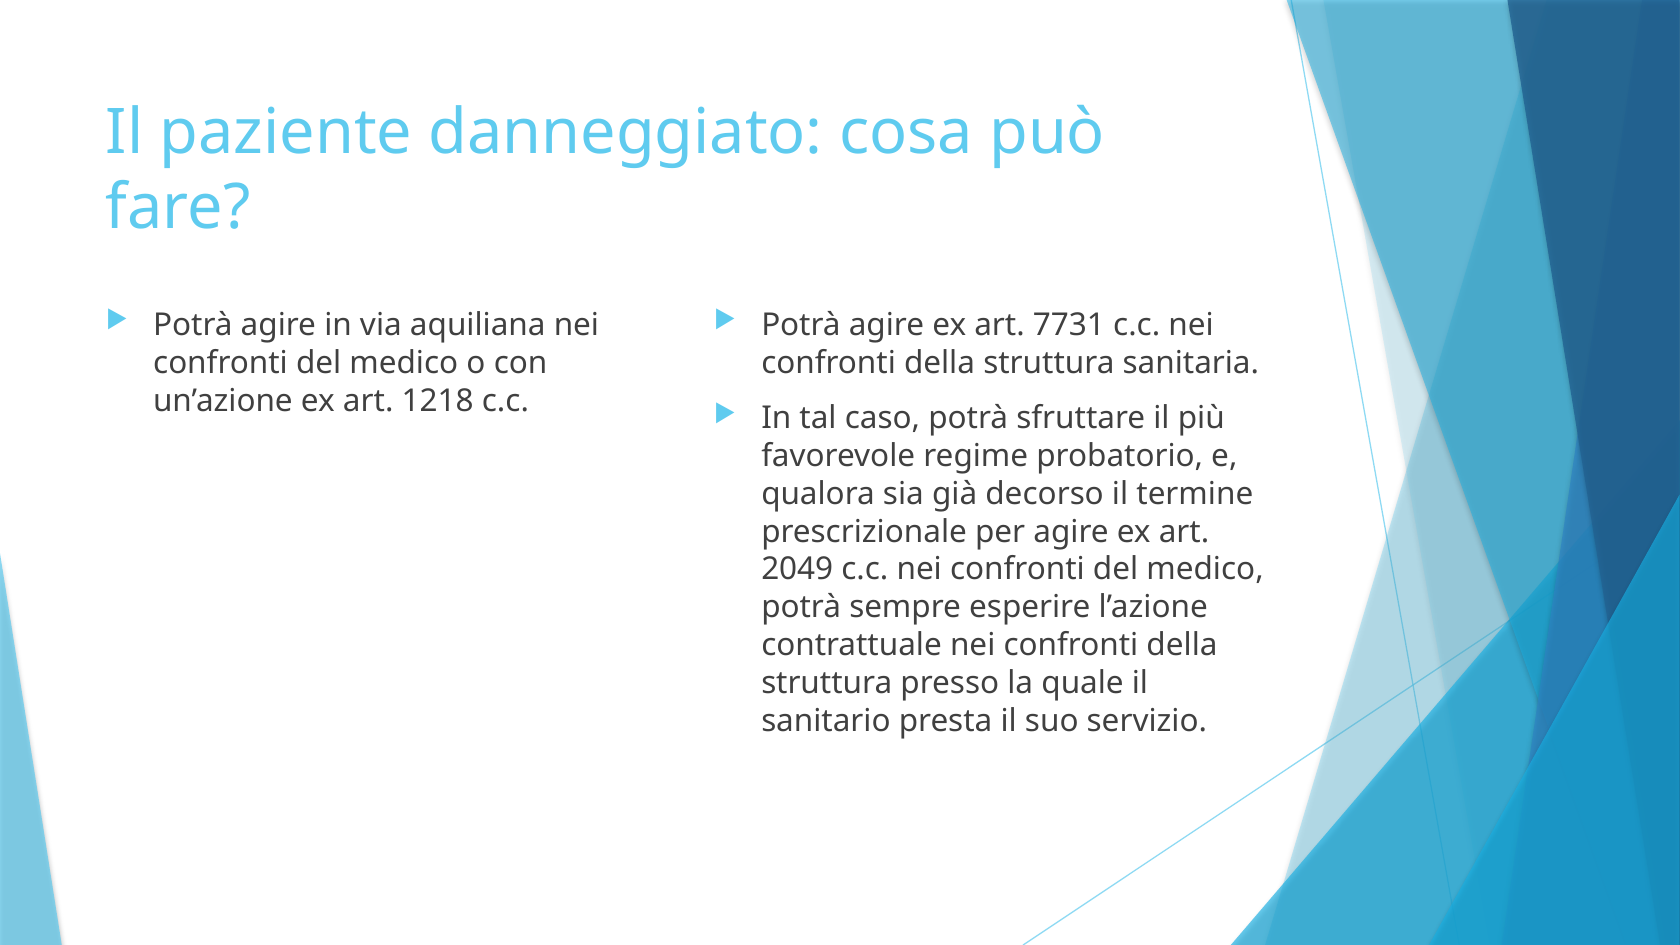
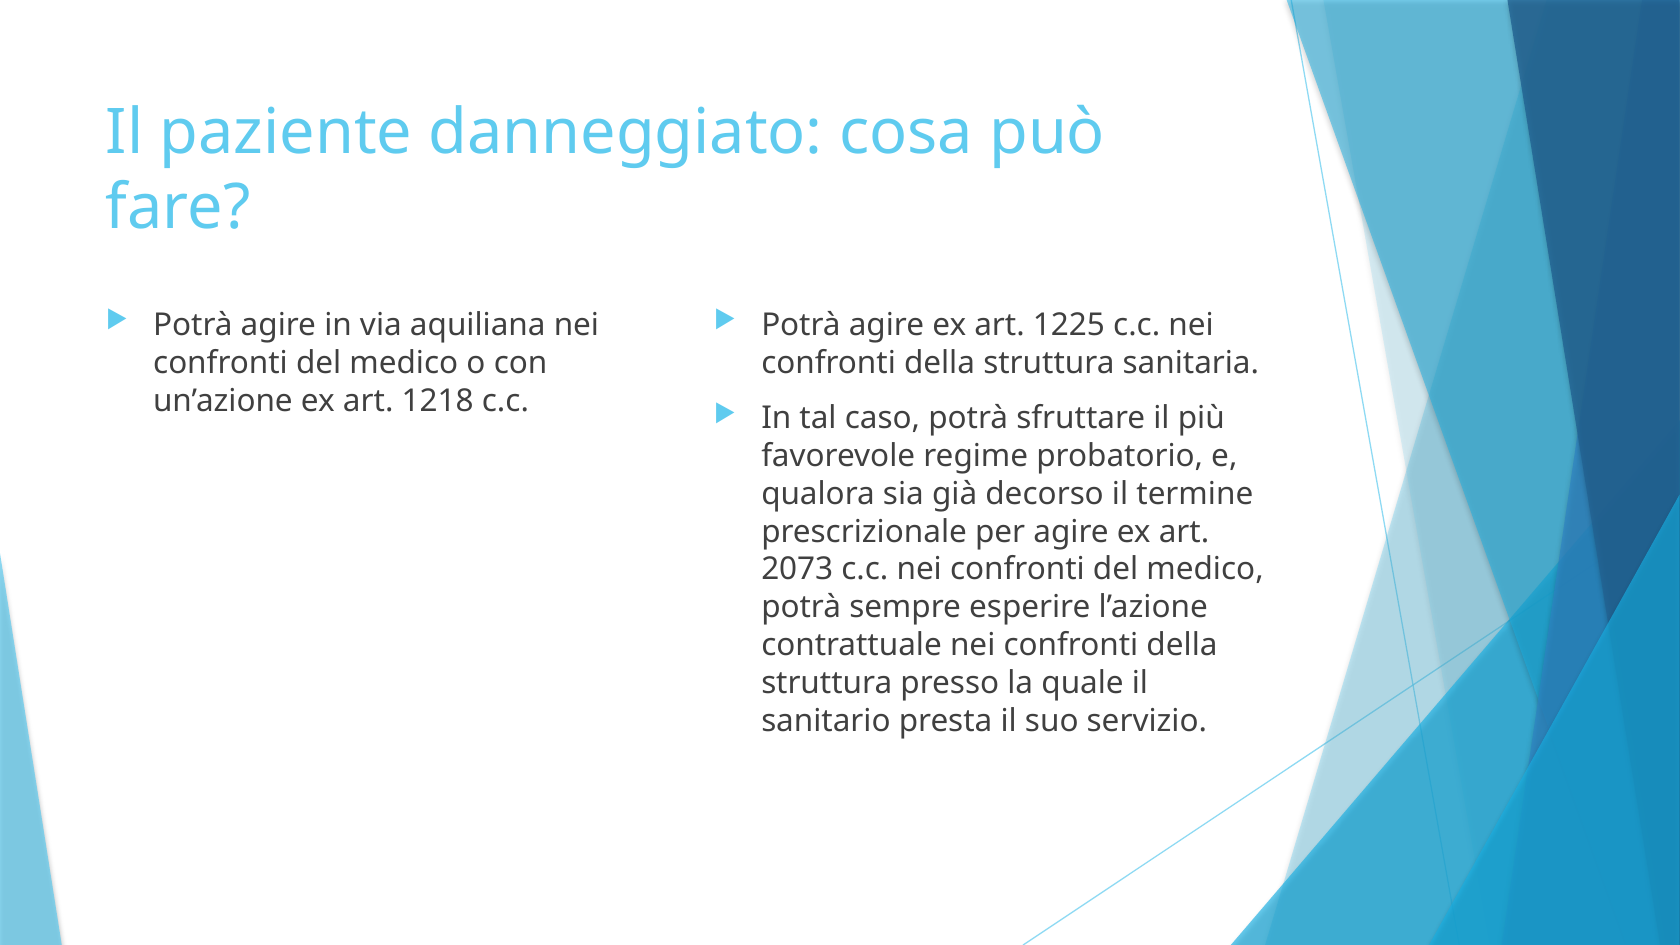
7731: 7731 -> 1225
2049: 2049 -> 2073
